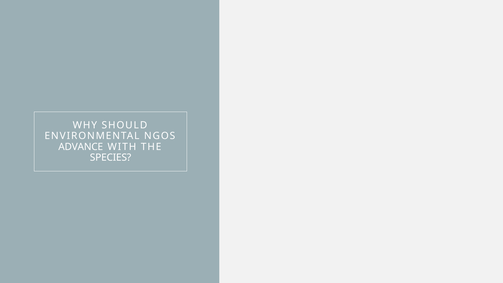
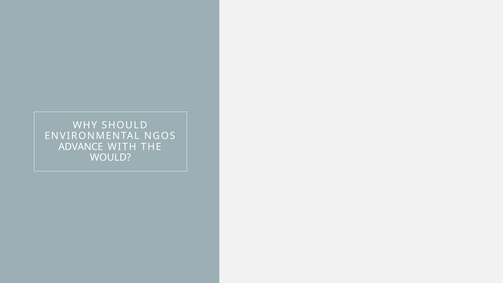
SPECIES: SPECIES -> WOULD
